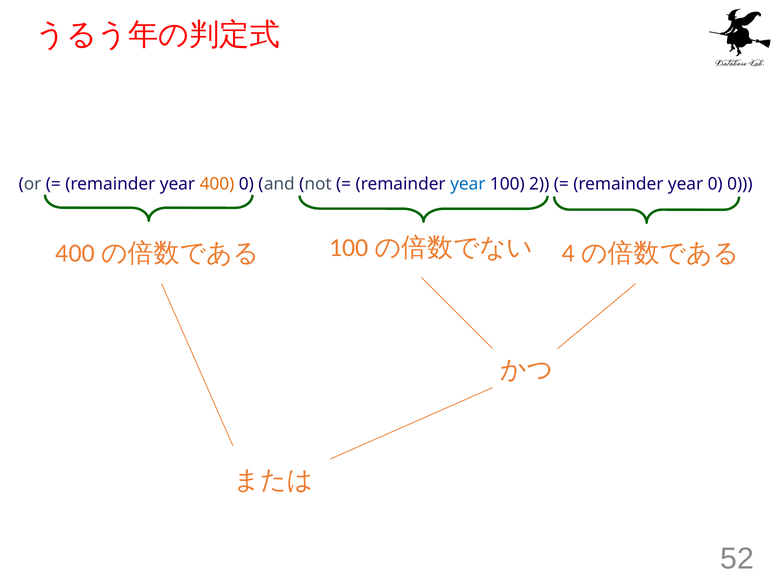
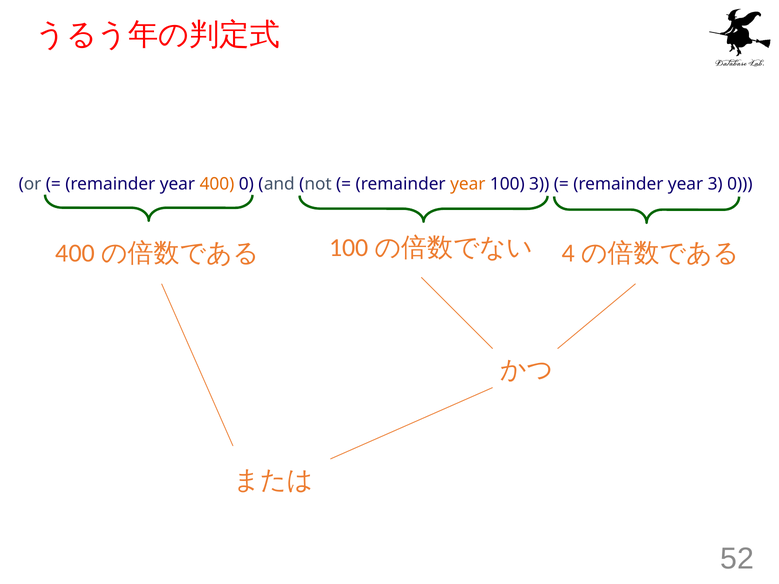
year at (468, 184) colour: blue -> orange
100 2: 2 -> 3
year 0: 0 -> 3
